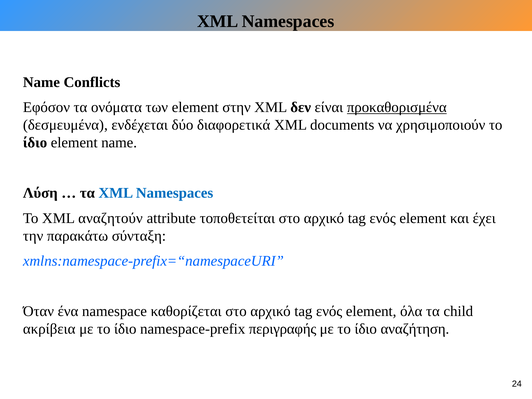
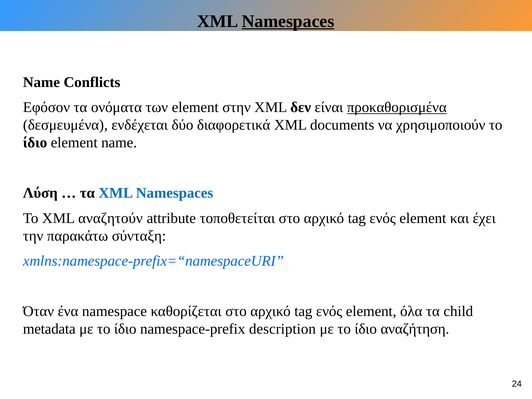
Namespaces at (288, 21) underline: none -> present
ακρίβεια: ακρίβεια -> metadata
περιγραφής: περιγραφής -> description
